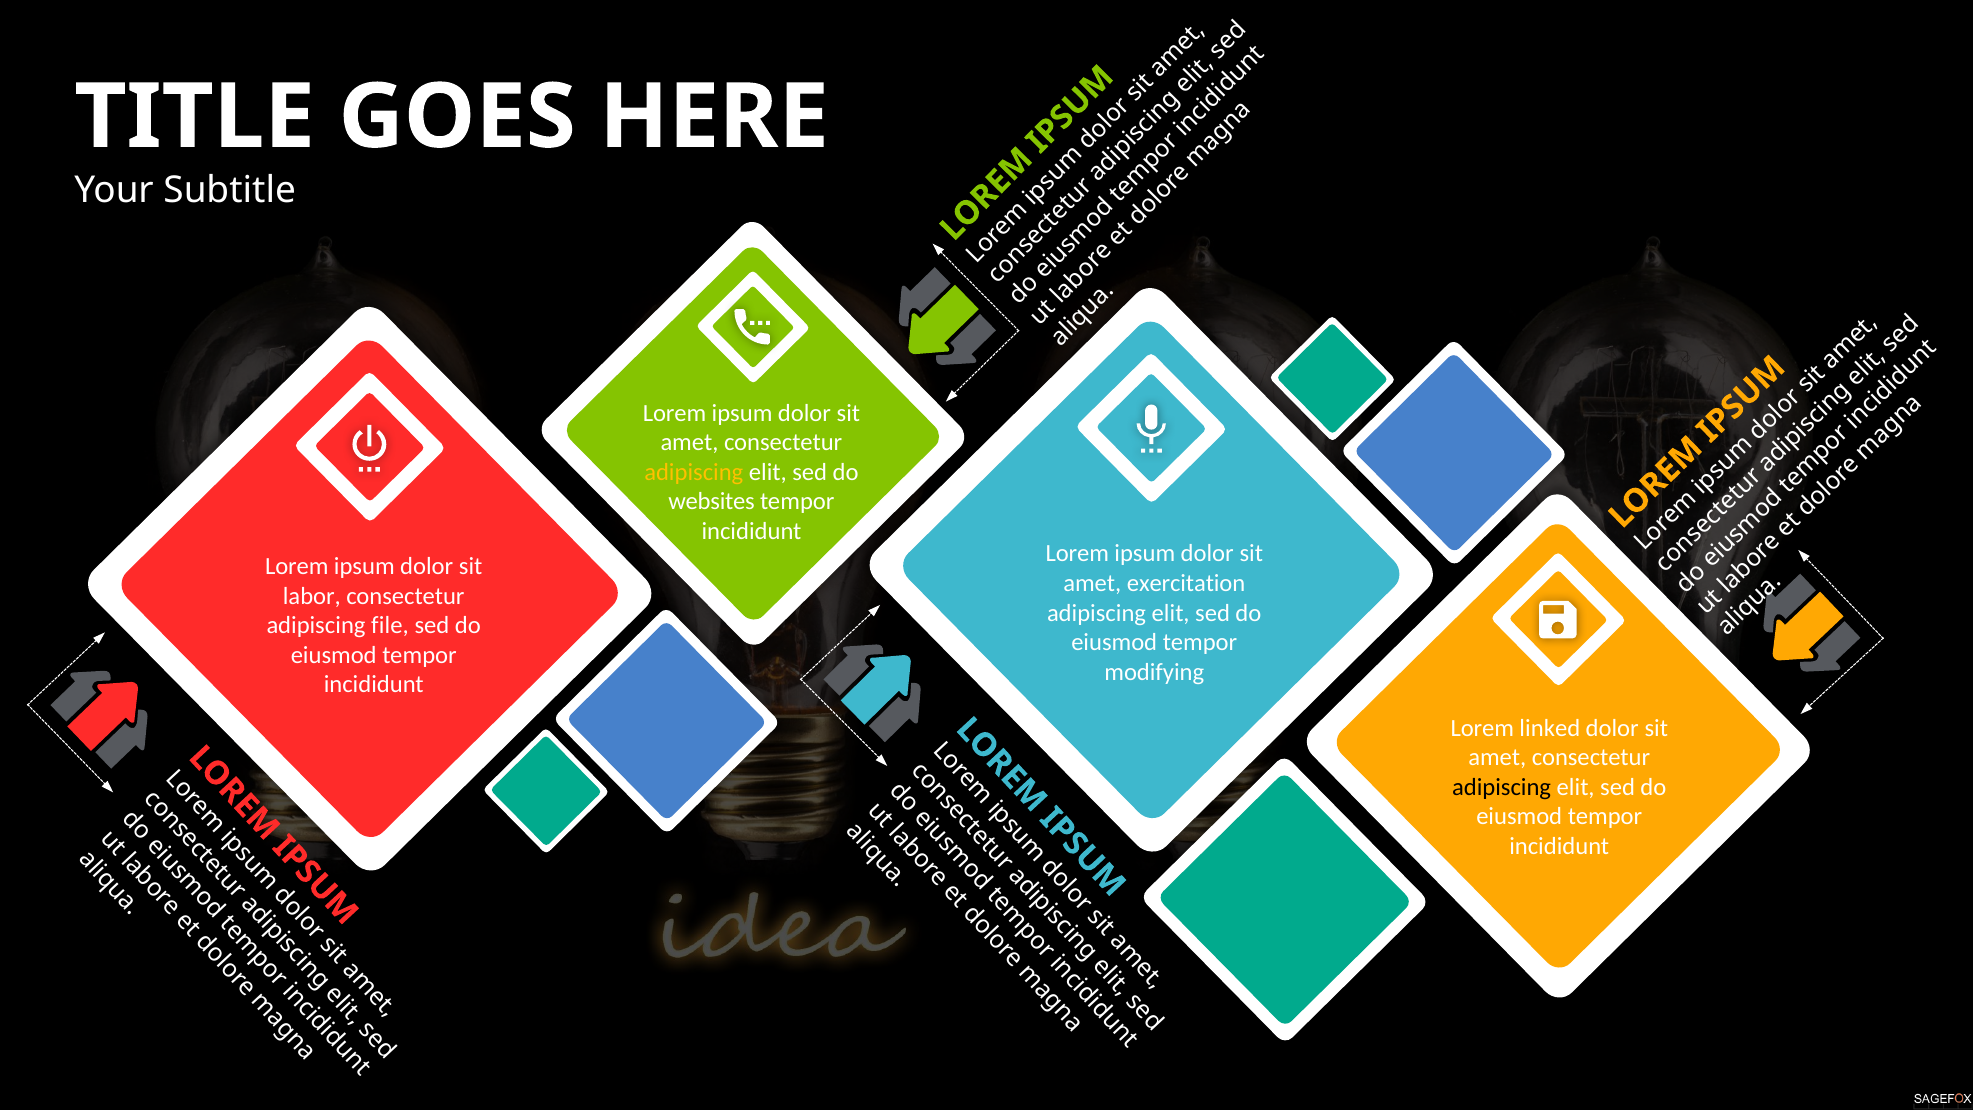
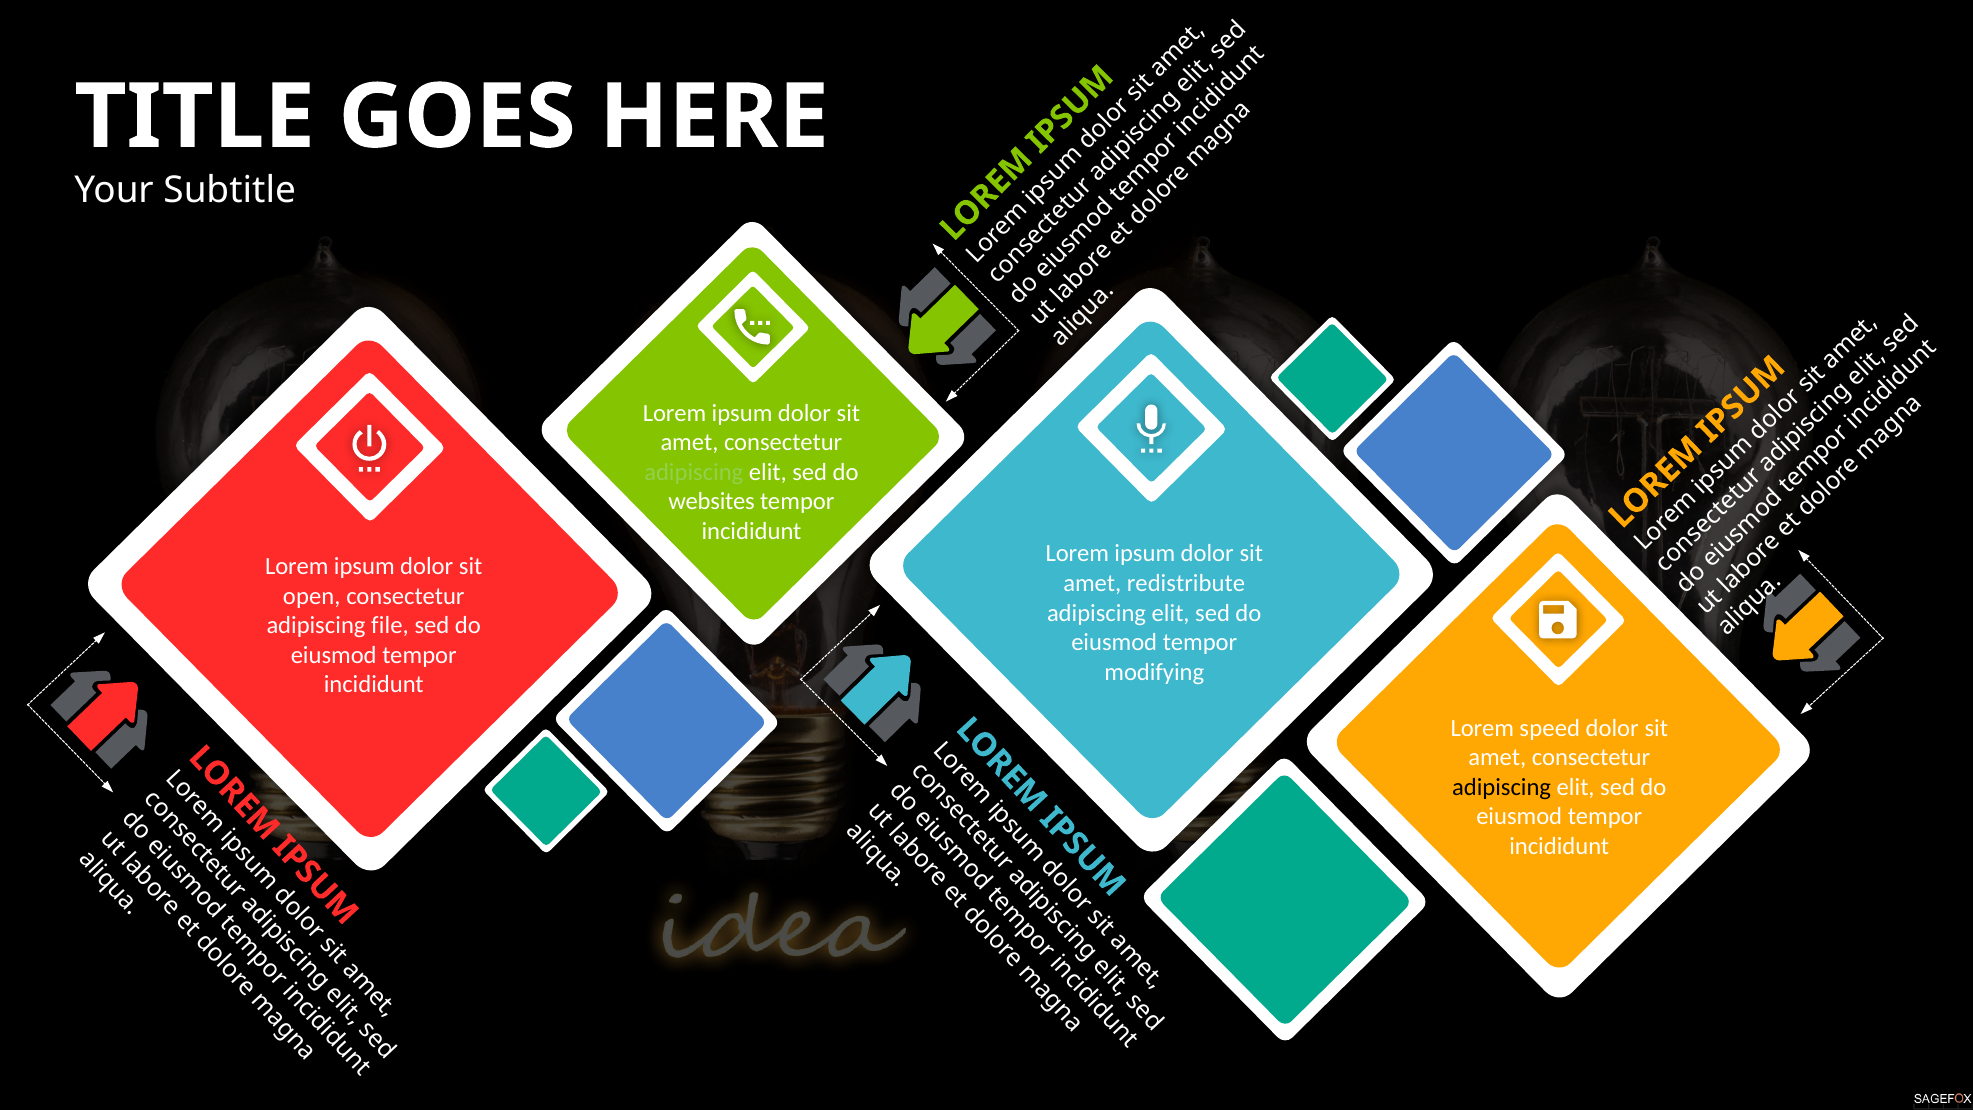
adipiscing at (694, 472) colour: yellow -> light green
exercitation: exercitation -> redistribute
labor: labor -> open
linked: linked -> speed
